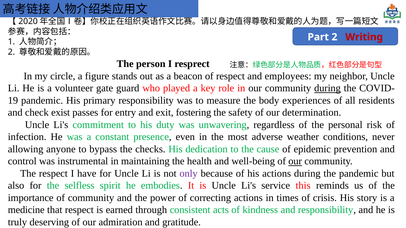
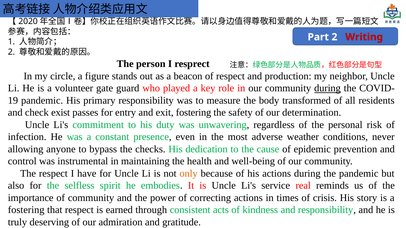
employees: employees -> production
experiences: experiences -> transformed
our at (295, 162) underline: present -> none
only colour: purple -> orange
this: this -> real
medicine at (26, 210): medicine -> fostering
